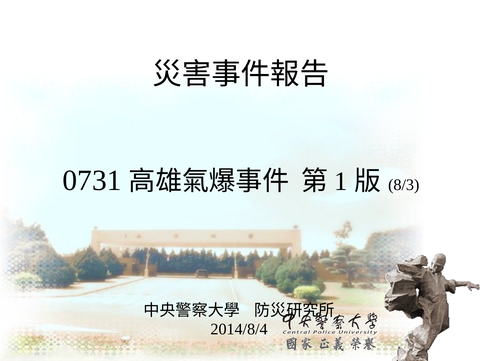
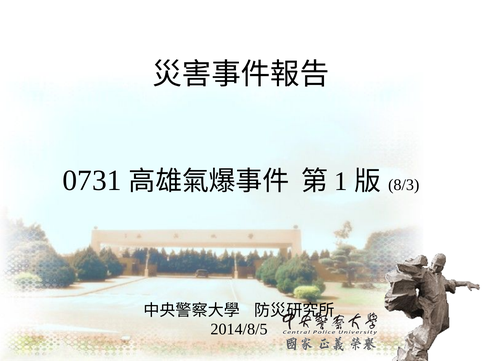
2014/8/4: 2014/8/4 -> 2014/8/5
